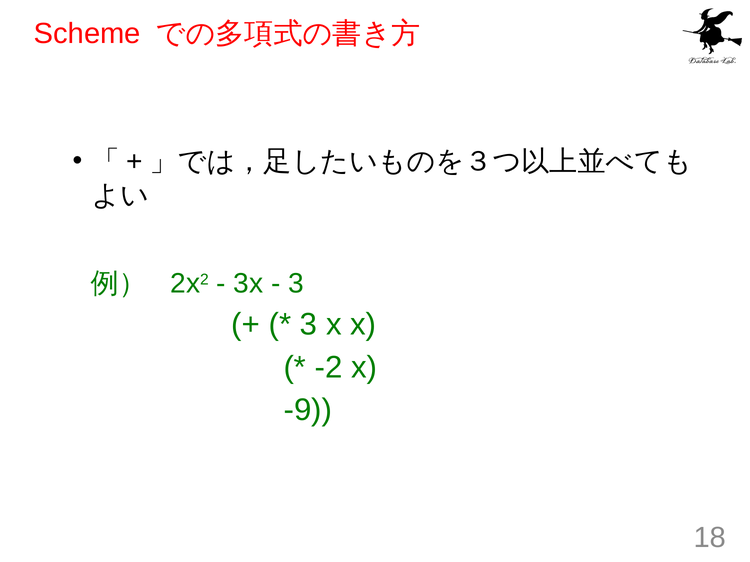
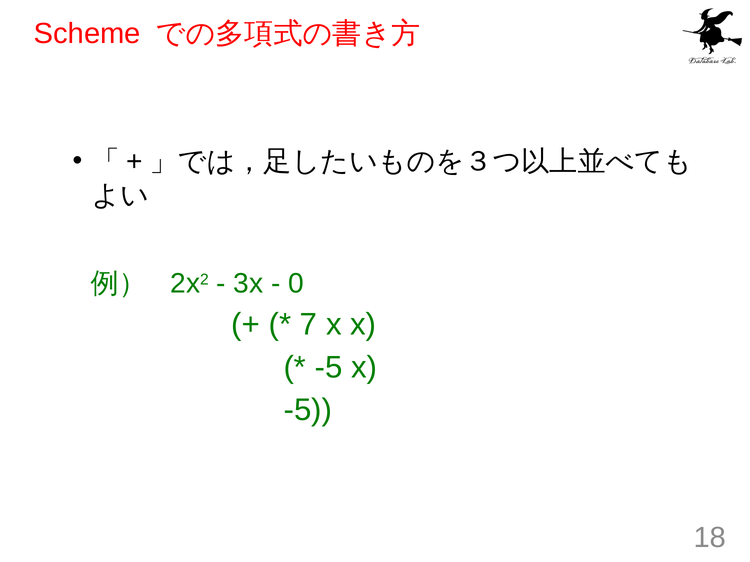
3 at (296, 284): 3 -> 0
3 at (309, 325): 3 -> 7
-2 at (329, 368): -2 -> -5
-9 at (308, 410): -9 -> -5
